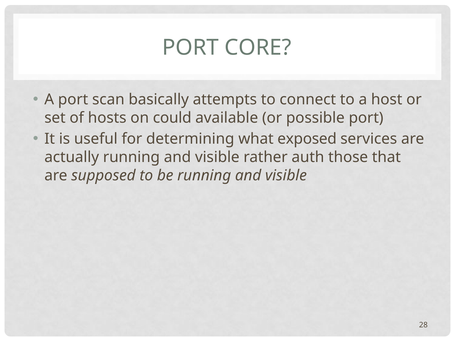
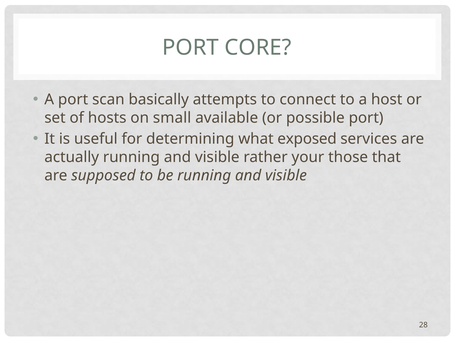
could: could -> small
auth: auth -> your
